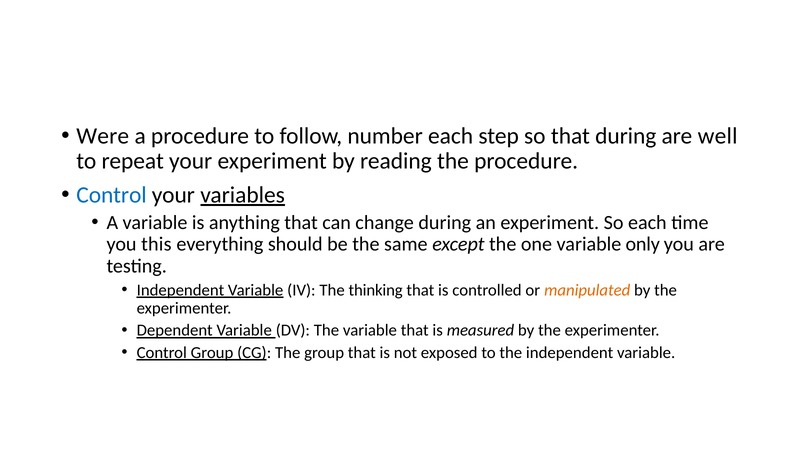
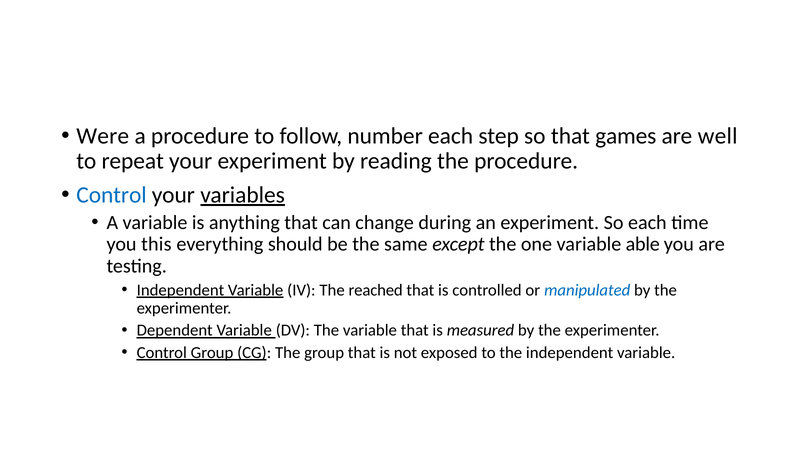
that during: during -> games
only: only -> able
thinking: thinking -> reached
manipulated colour: orange -> blue
